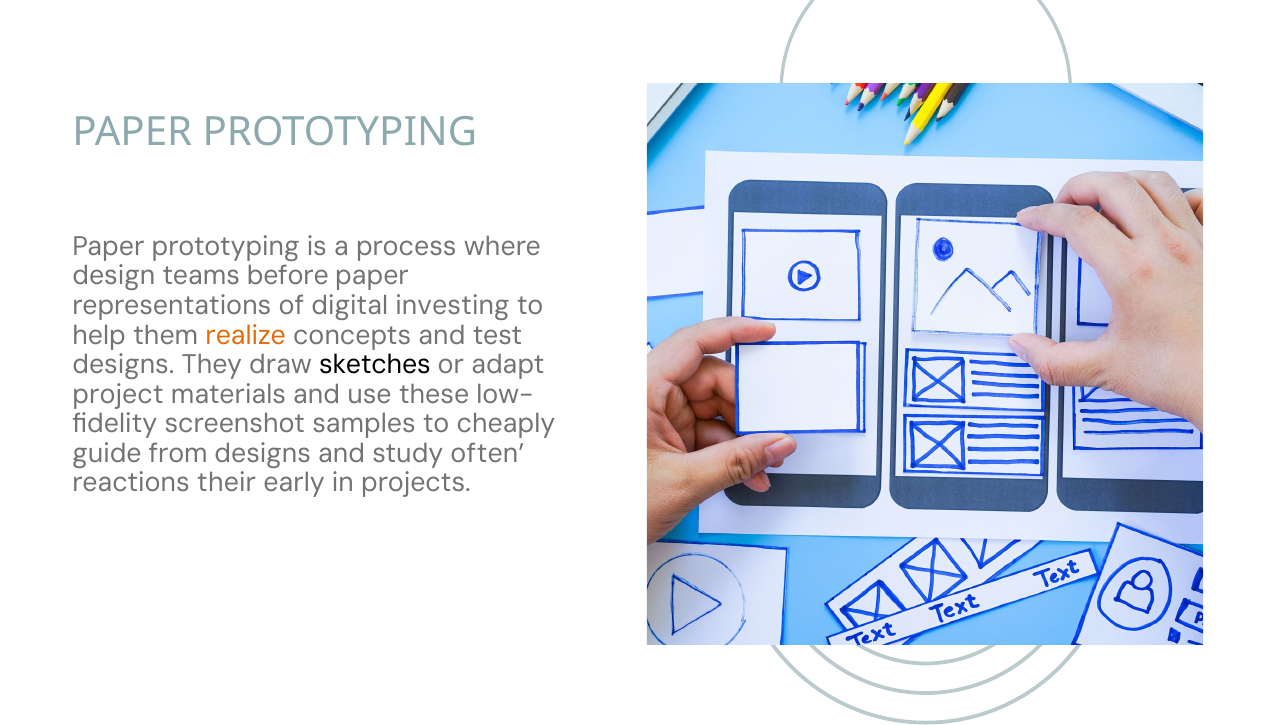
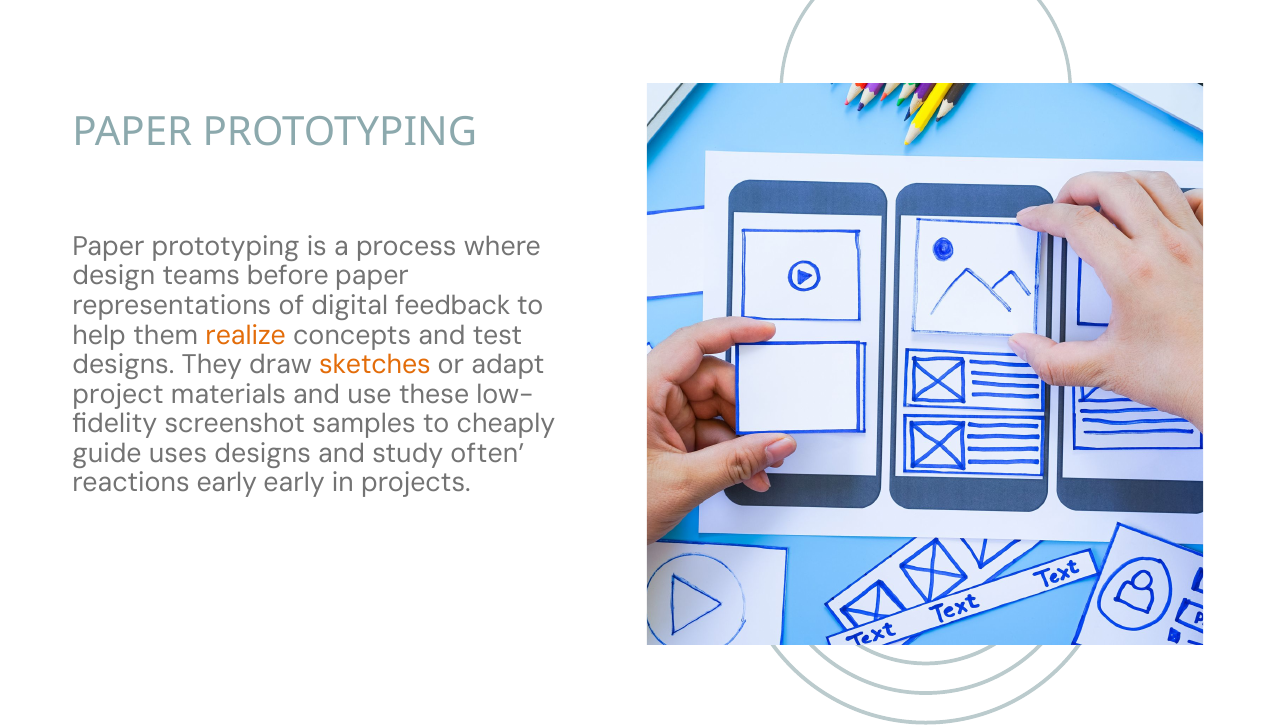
investing: investing -> feedback
sketches colour: black -> orange
from: from -> uses
reactions their: their -> early
